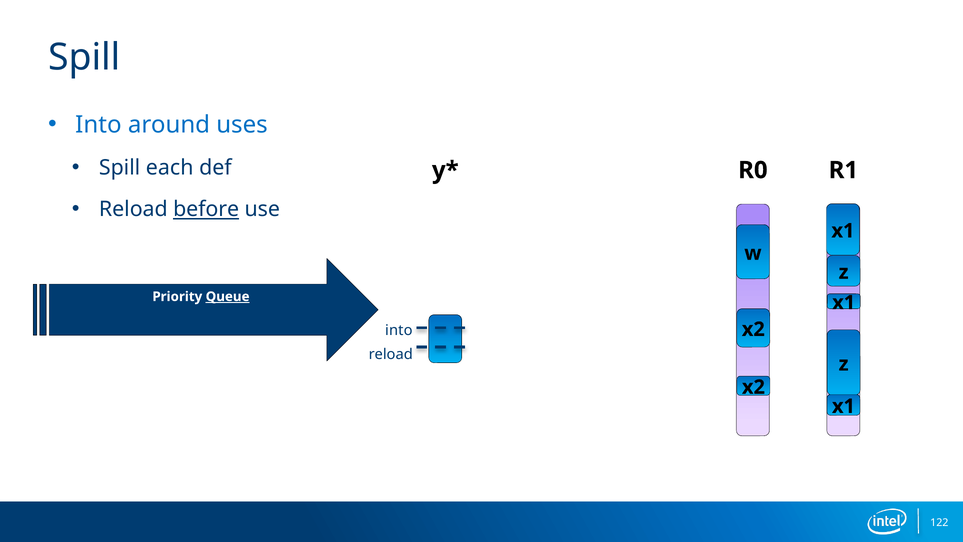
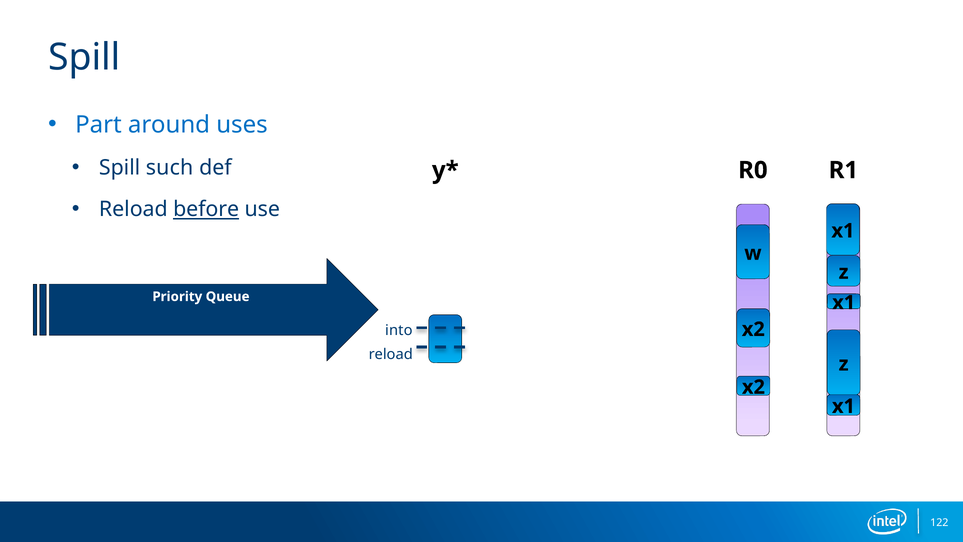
Into at (98, 124): Into -> Part
each: each -> such
Queue underline: present -> none
